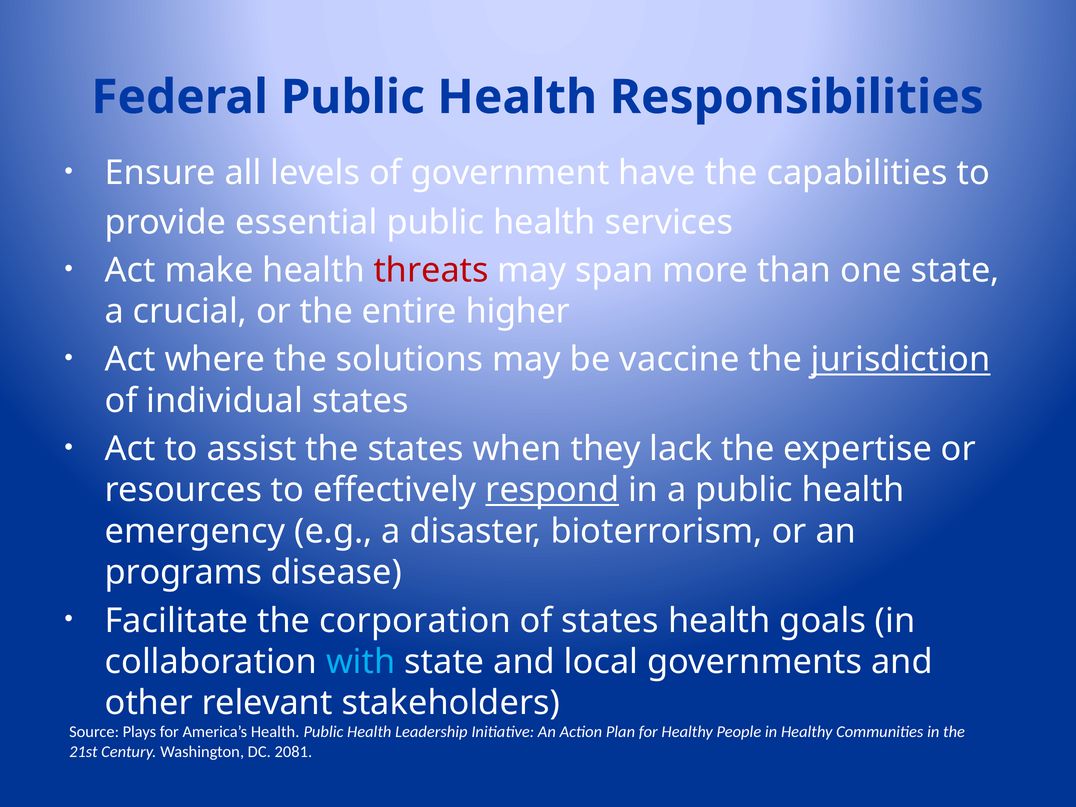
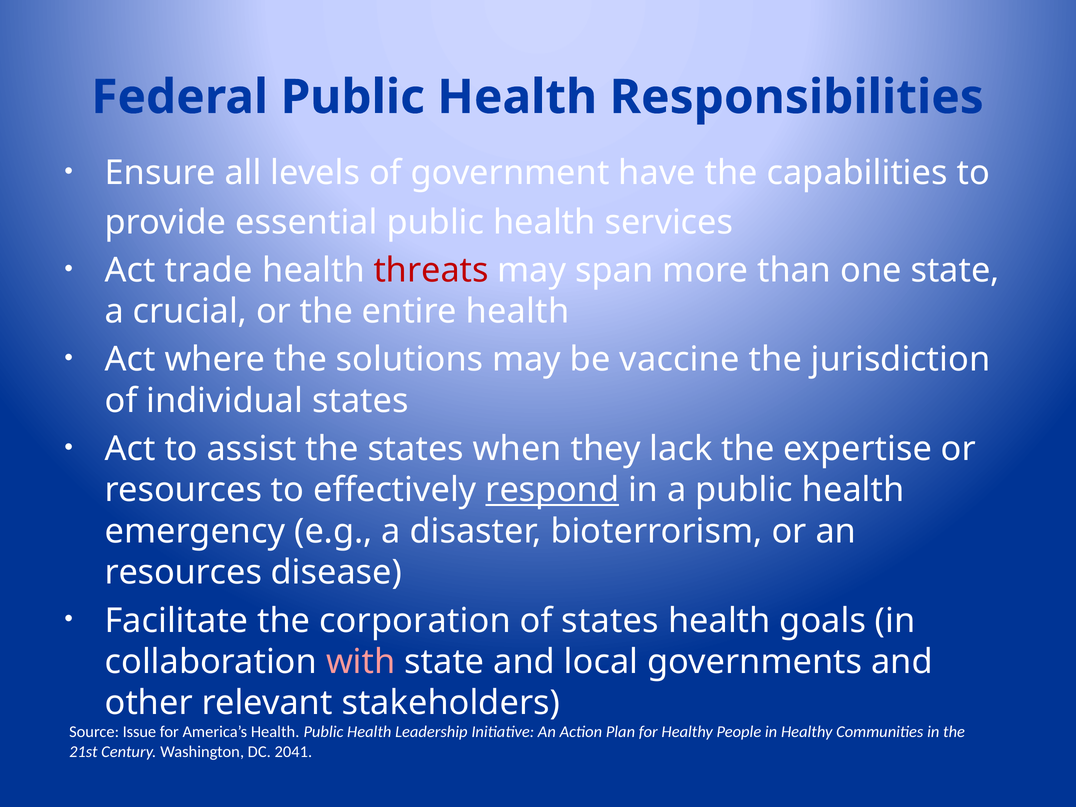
make: make -> trade
entire higher: higher -> health
jurisdiction underline: present -> none
programs at (183, 573): programs -> resources
with colour: light blue -> pink
Plays: Plays -> Issue
2081: 2081 -> 2041
